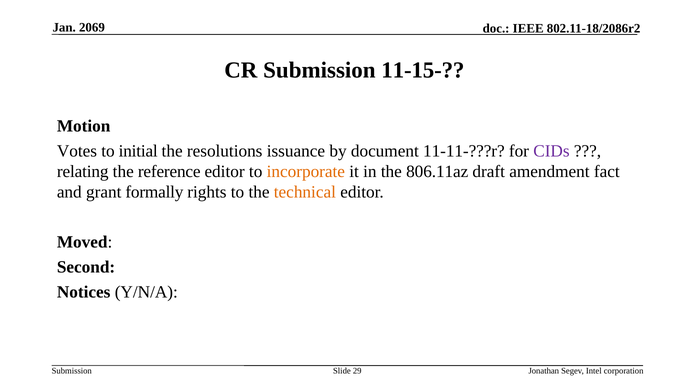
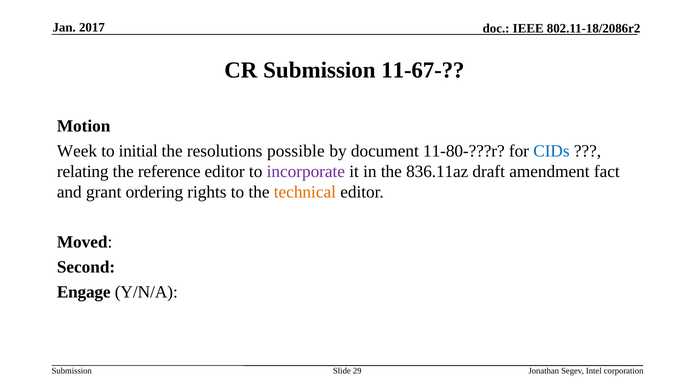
2069: 2069 -> 2017
11-15-: 11-15- -> 11-67-
Votes: Votes -> Week
issuance: issuance -> possible
11-11-???r: 11-11-???r -> 11-80-???r
CIDs colour: purple -> blue
incorporate colour: orange -> purple
806.11az: 806.11az -> 836.11az
formally: formally -> ordering
Notices: Notices -> Engage
